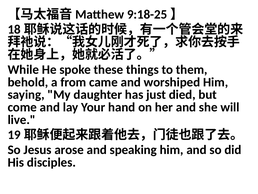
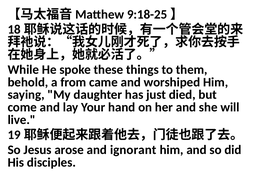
speaking: speaking -> ignorant
